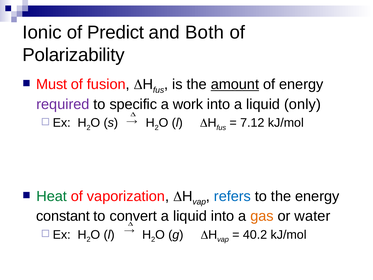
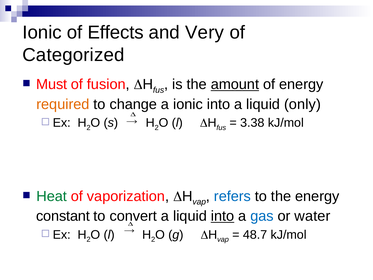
Predict: Predict -> Effects
Both: Both -> Very
Polarizability: Polarizability -> Categorized
required colour: purple -> orange
specific: specific -> change
a work: work -> ionic
7.12: 7.12 -> 3.38
into at (223, 216) underline: none -> present
gas colour: orange -> blue
40.2: 40.2 -> 48.7
